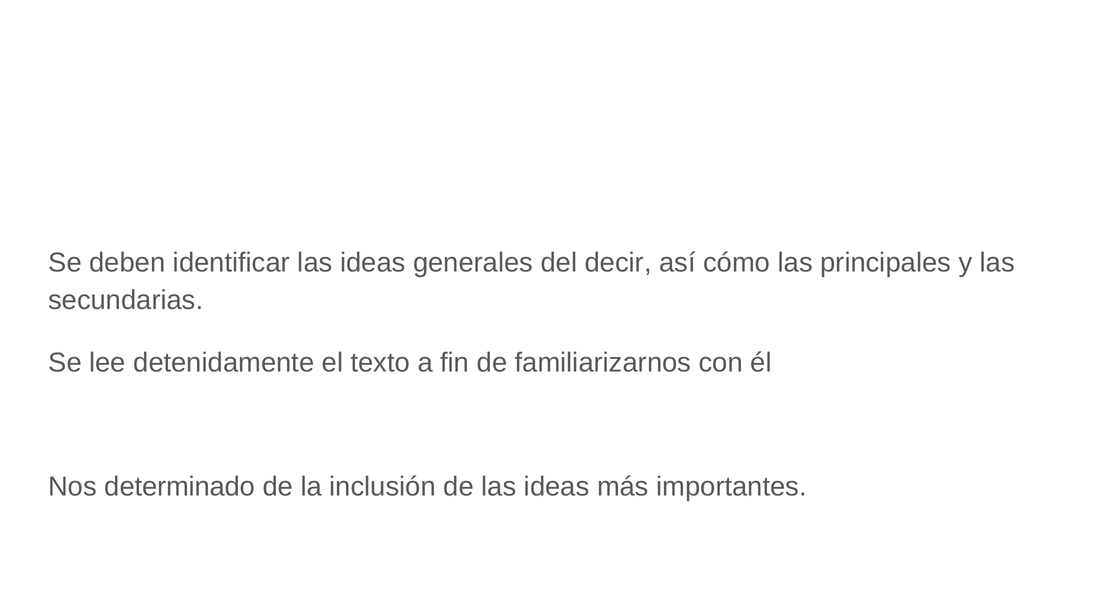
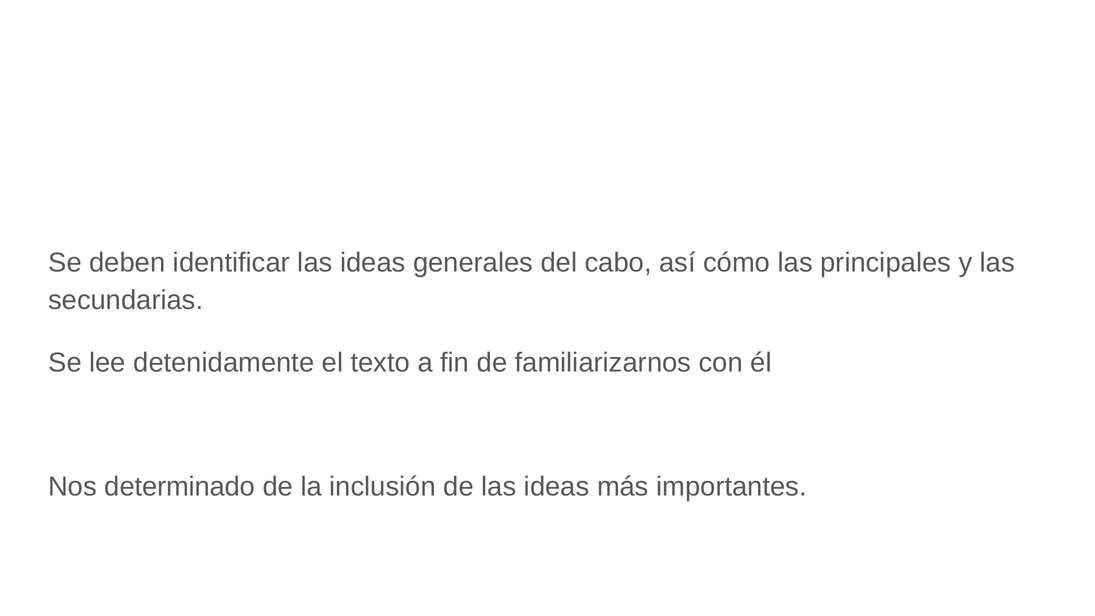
decir: decir -> cabo
